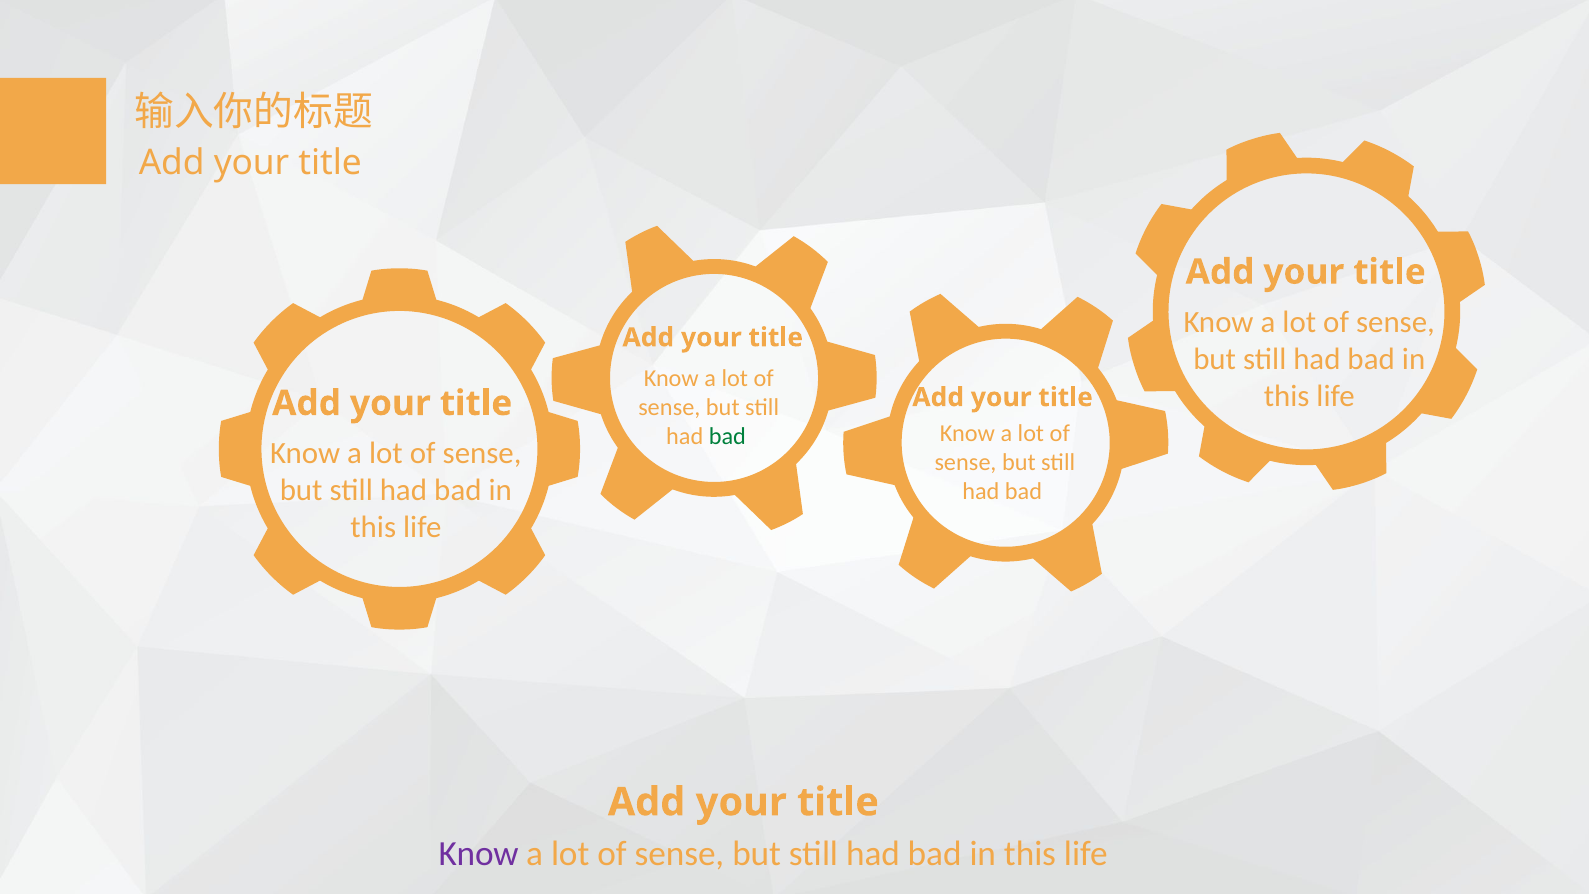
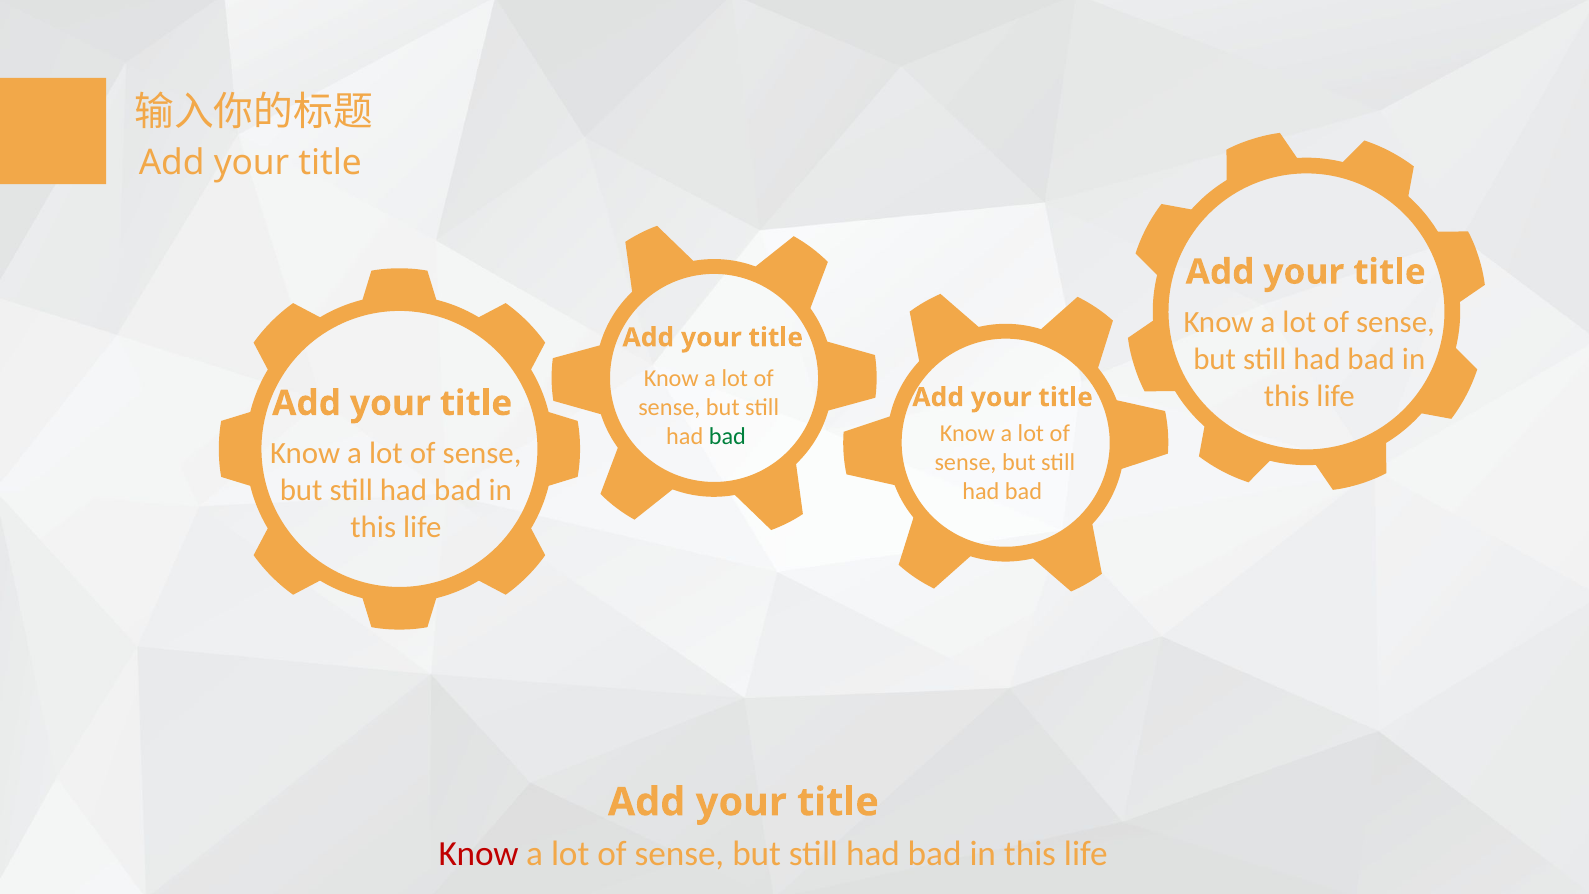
Know at (479, 854) colour: purple -> red
